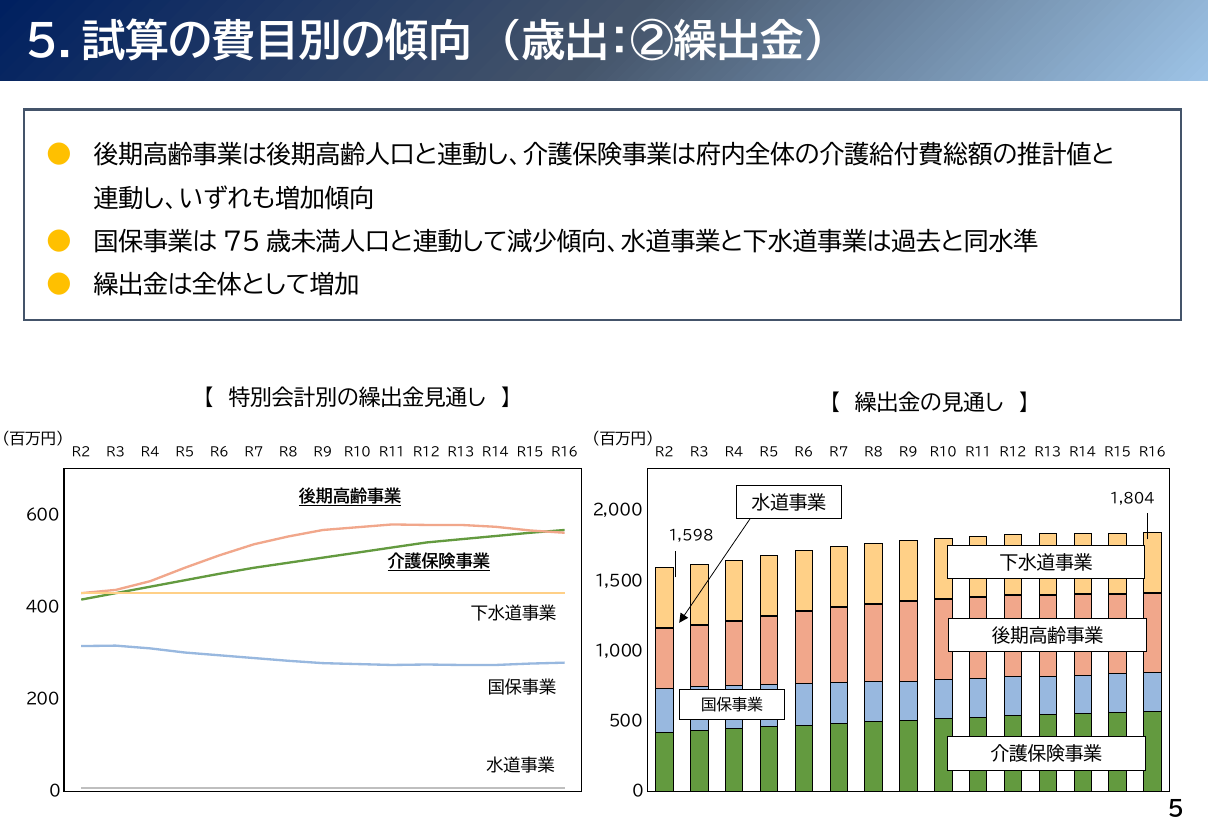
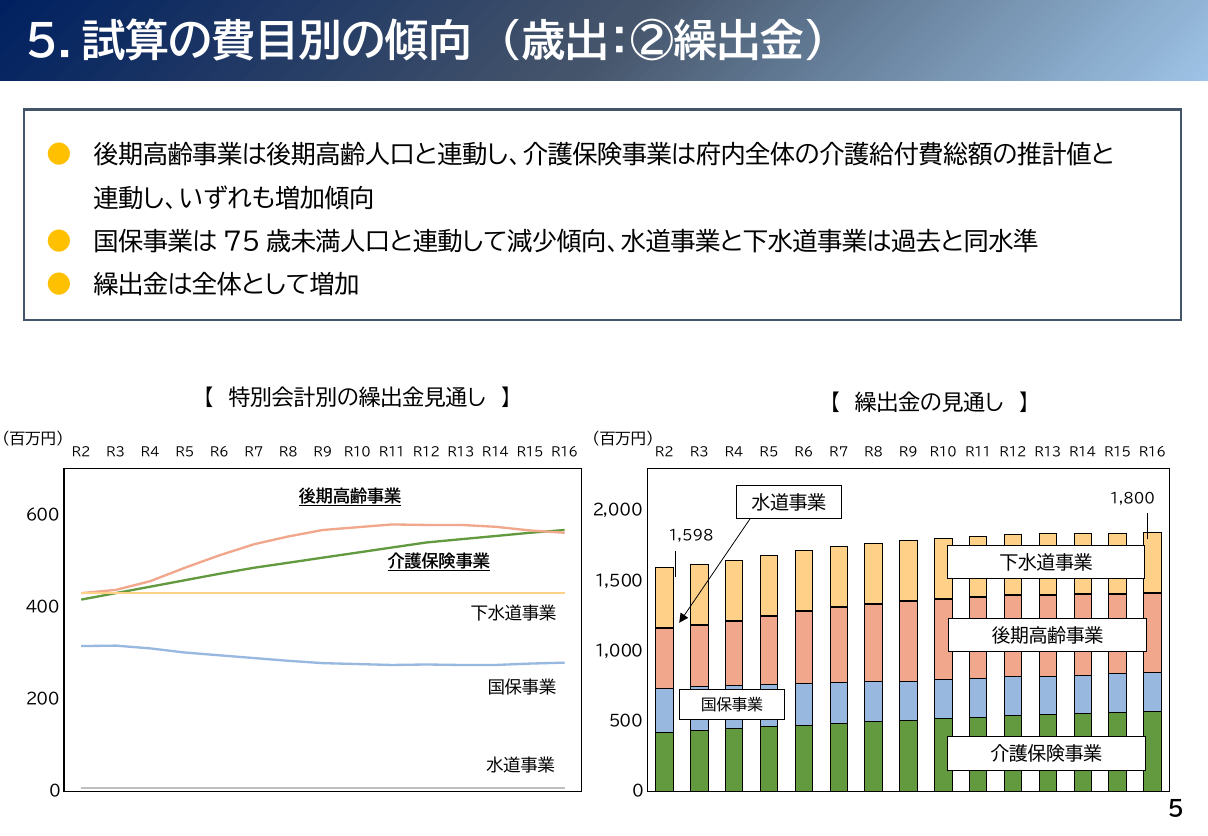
1,804: 1,804 -> 1,800
